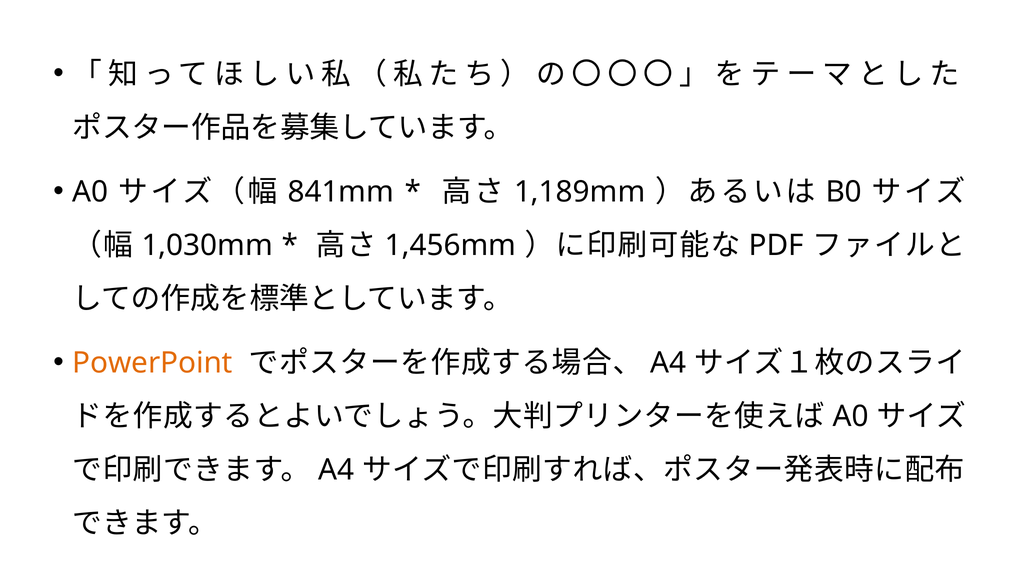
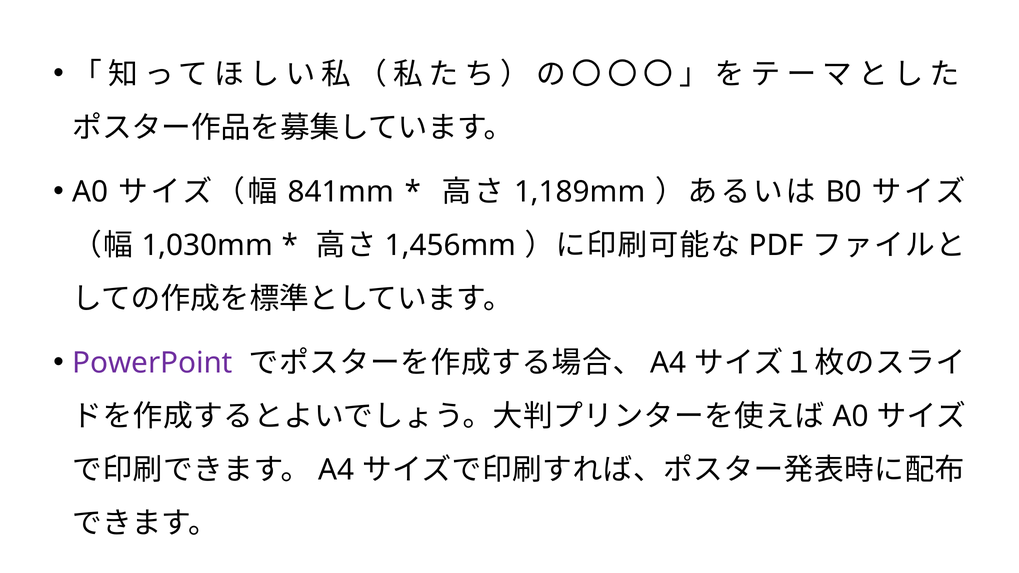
PowerPoint colour: orange -> purple
